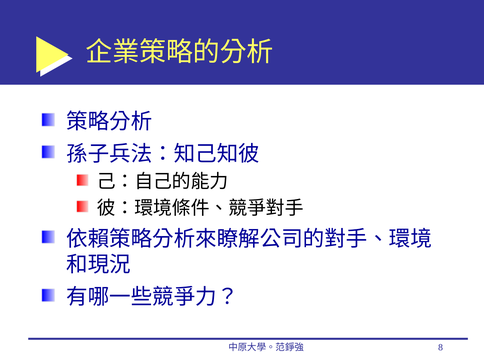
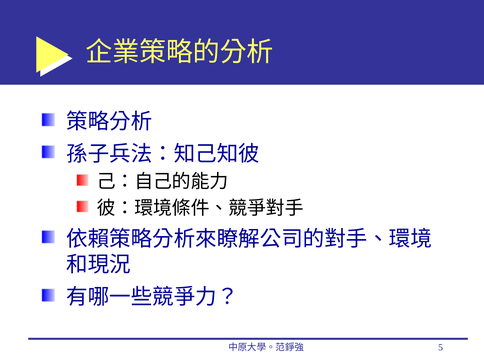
8: 8 -> 5
